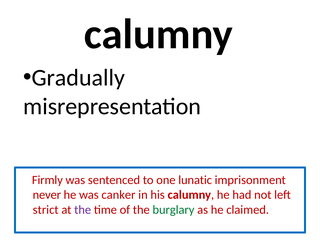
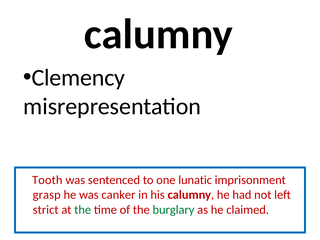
Gradually: Gradually -> Clemency
Firmly: Firmly -> Tooth
never: never -> grasp
the at (83, 210) colour: purple -> green
